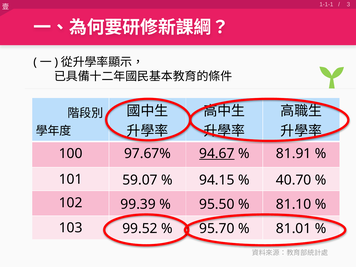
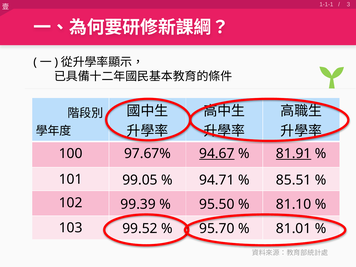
81.91 underline: none -> present
59.07: 59.07 -> 99.05
94.15: 94.15 -> 94.71
40.70: 40.70 -> 85.51
